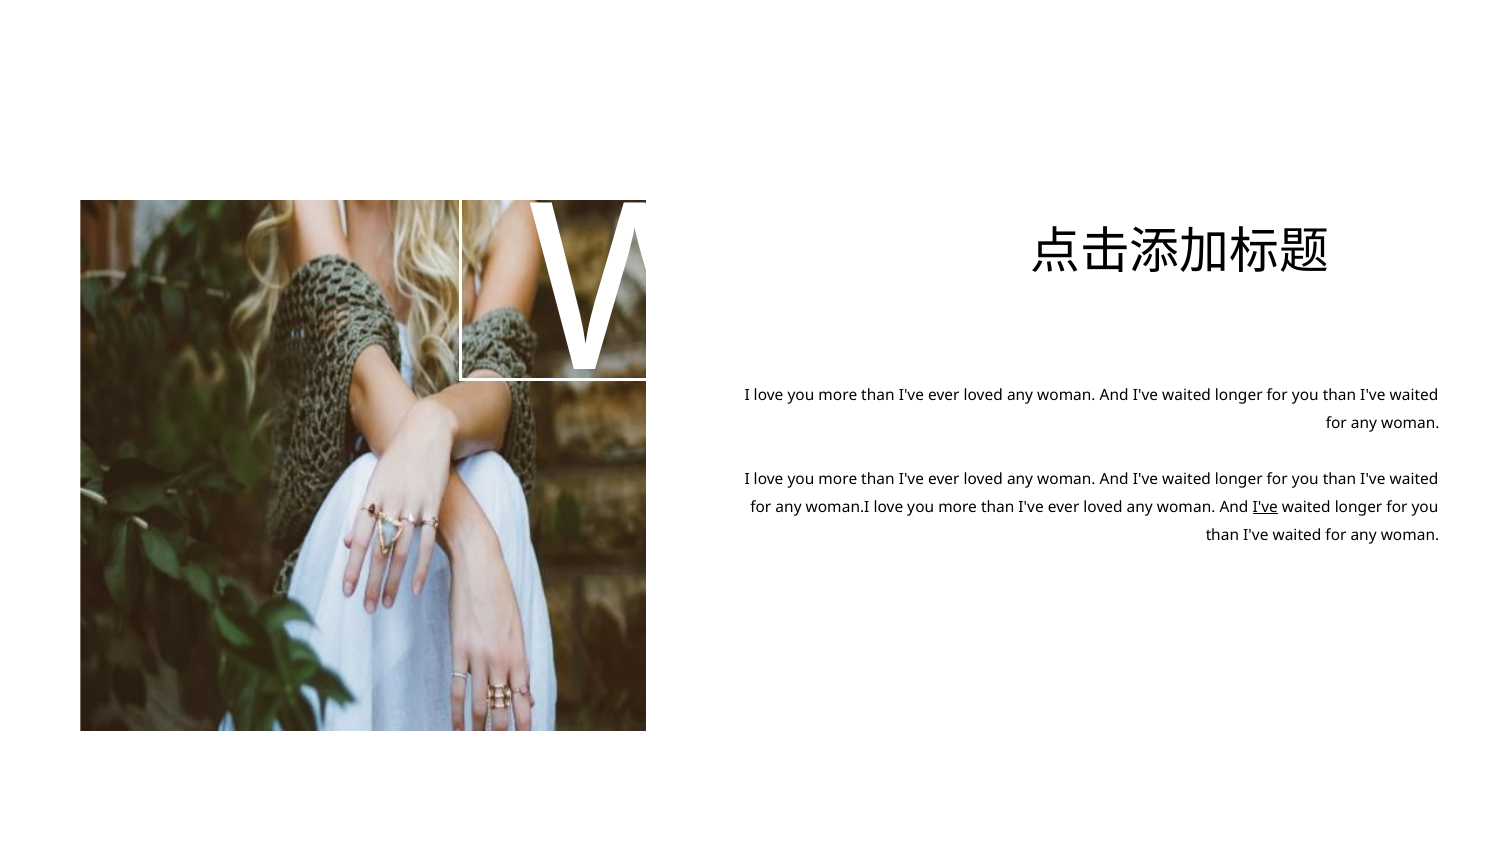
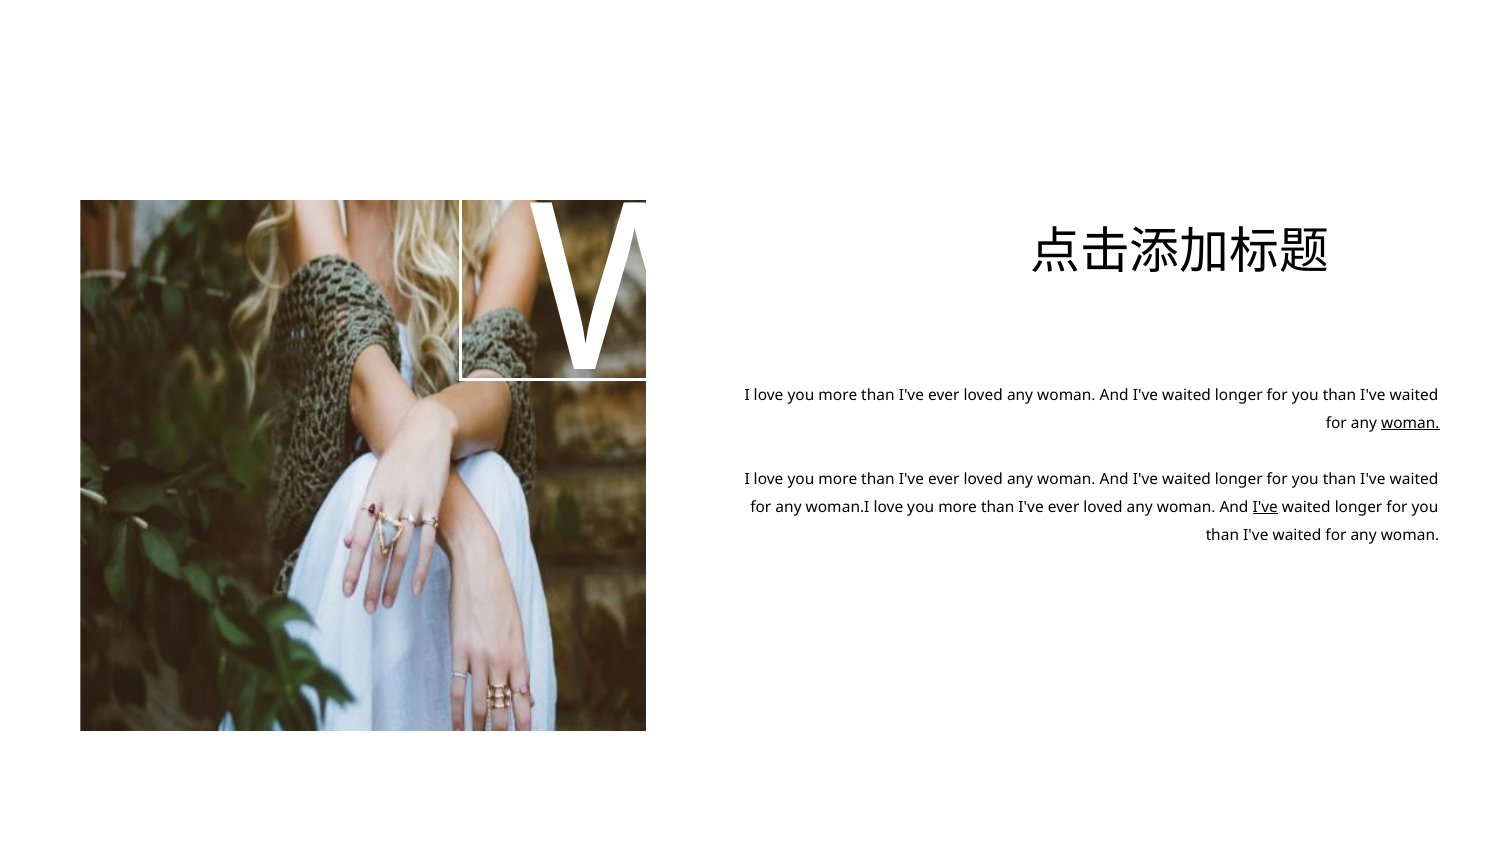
woman at (1410, 423) underline: none -> present
